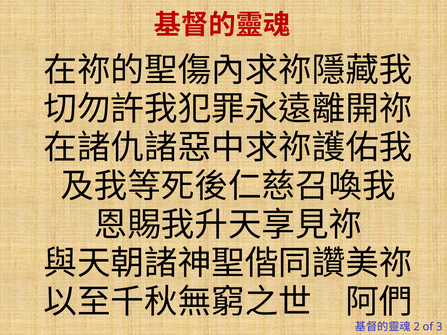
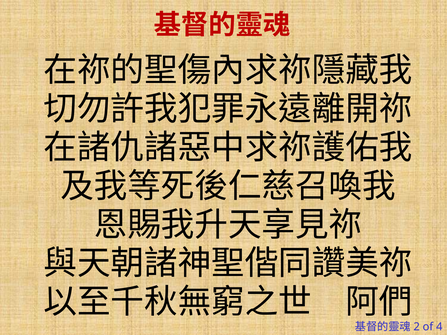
3: 3 -> 4
